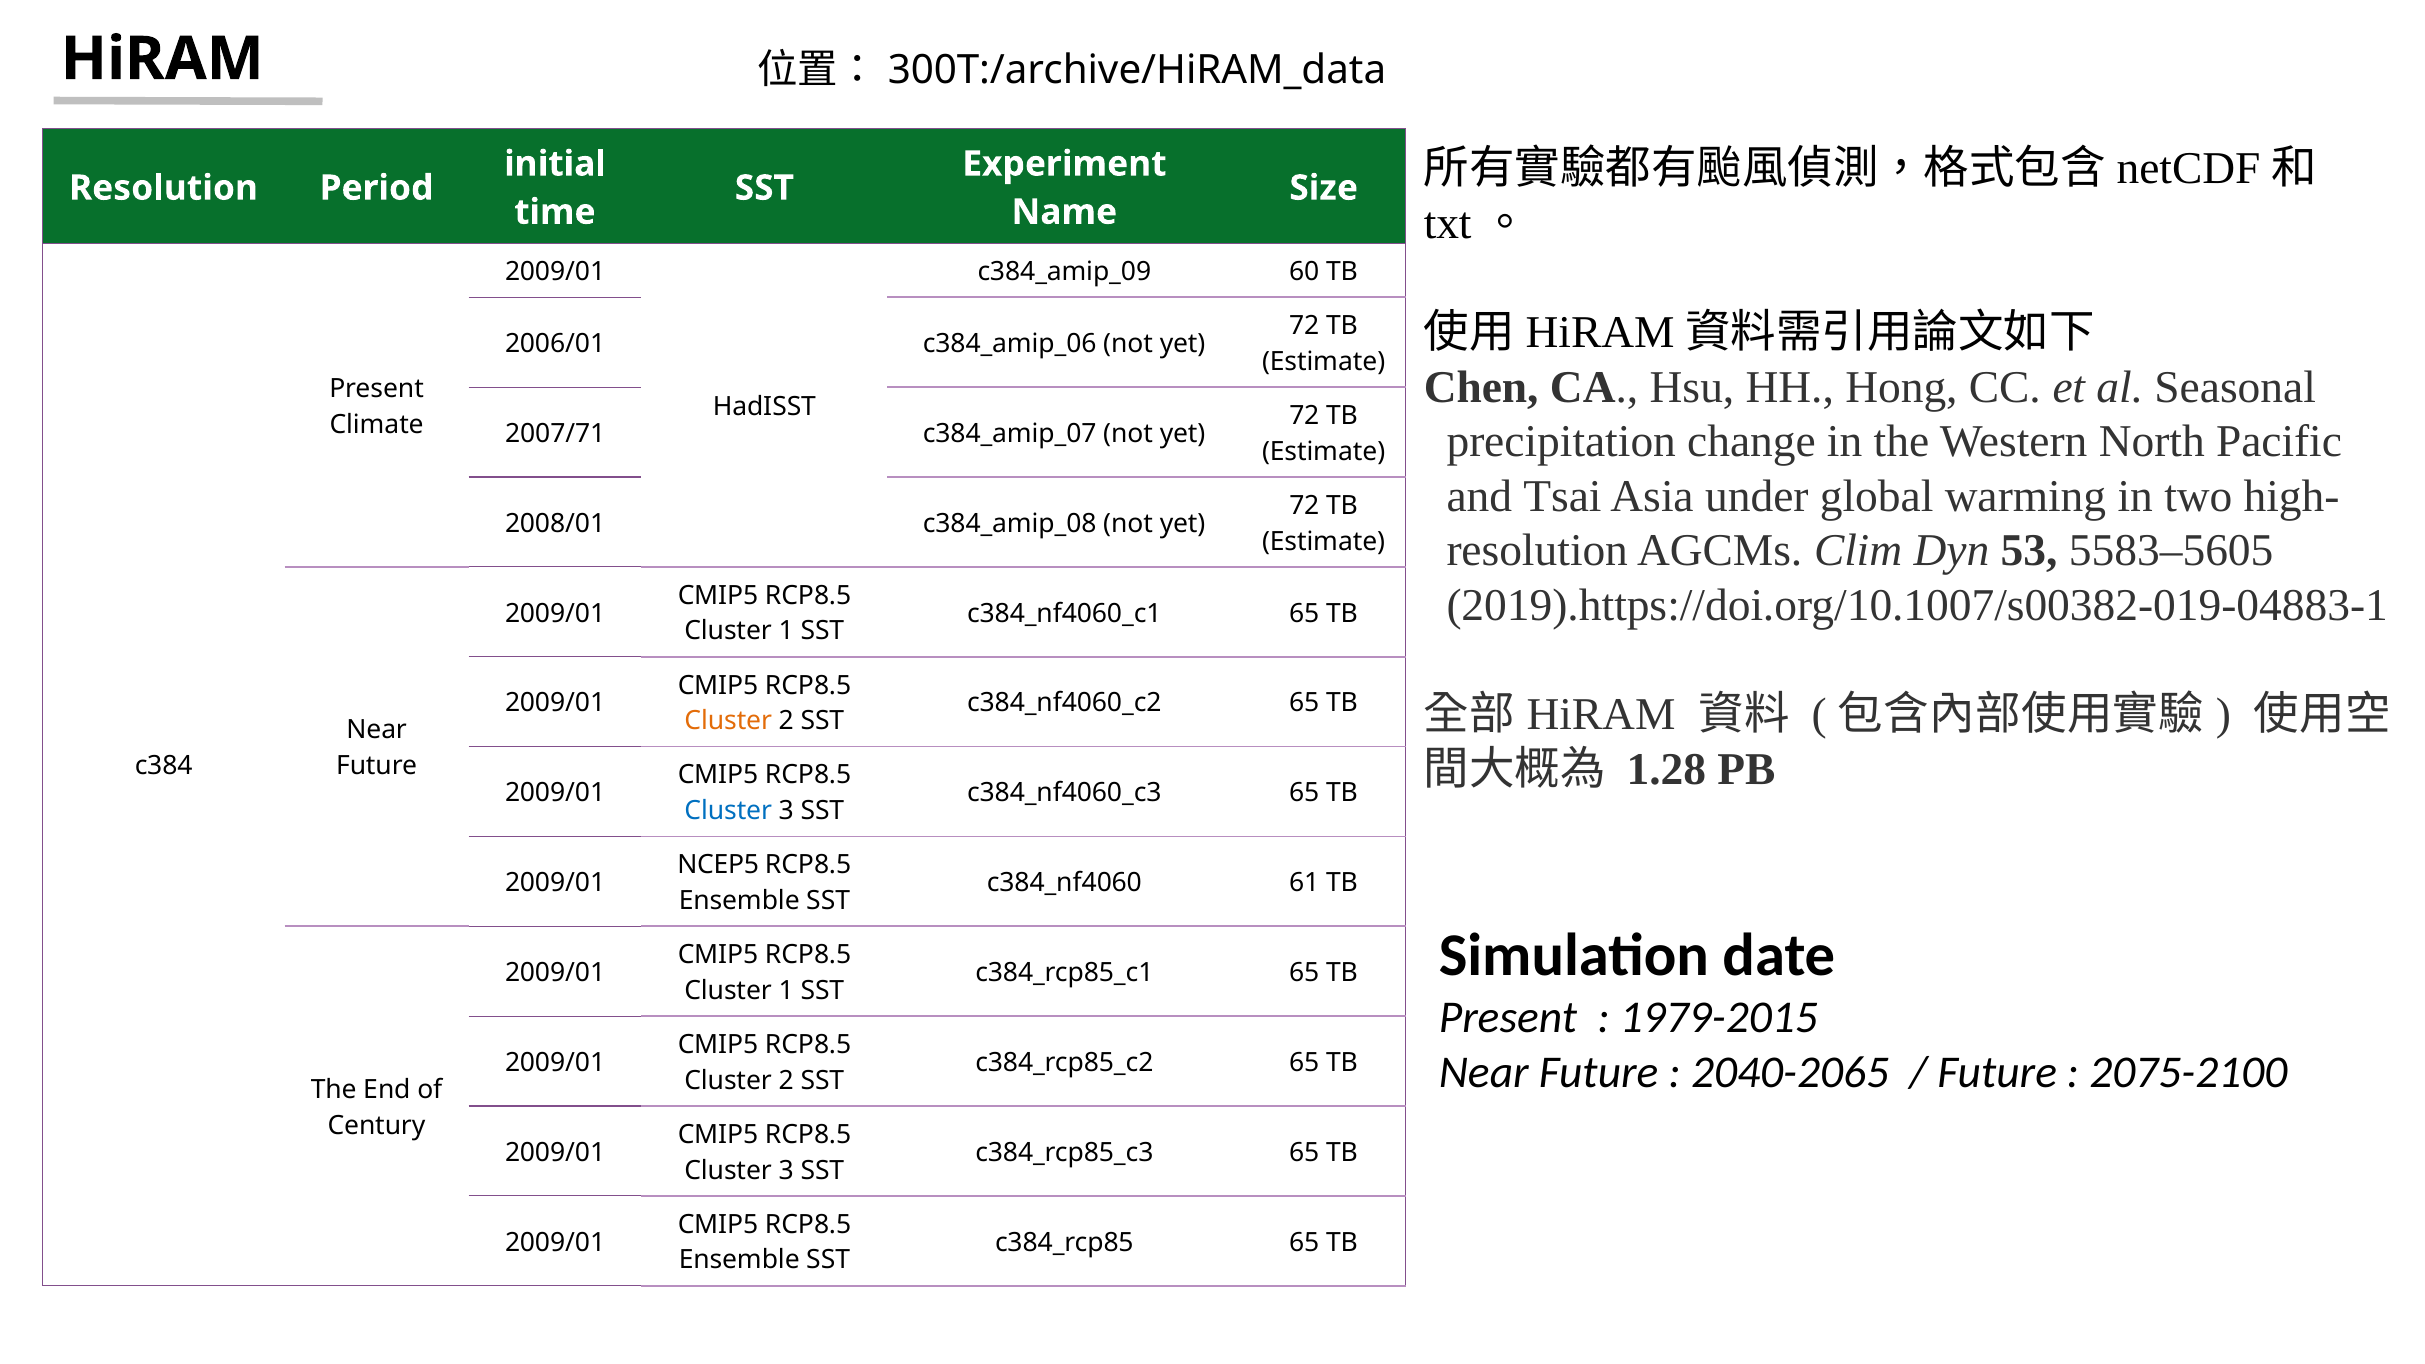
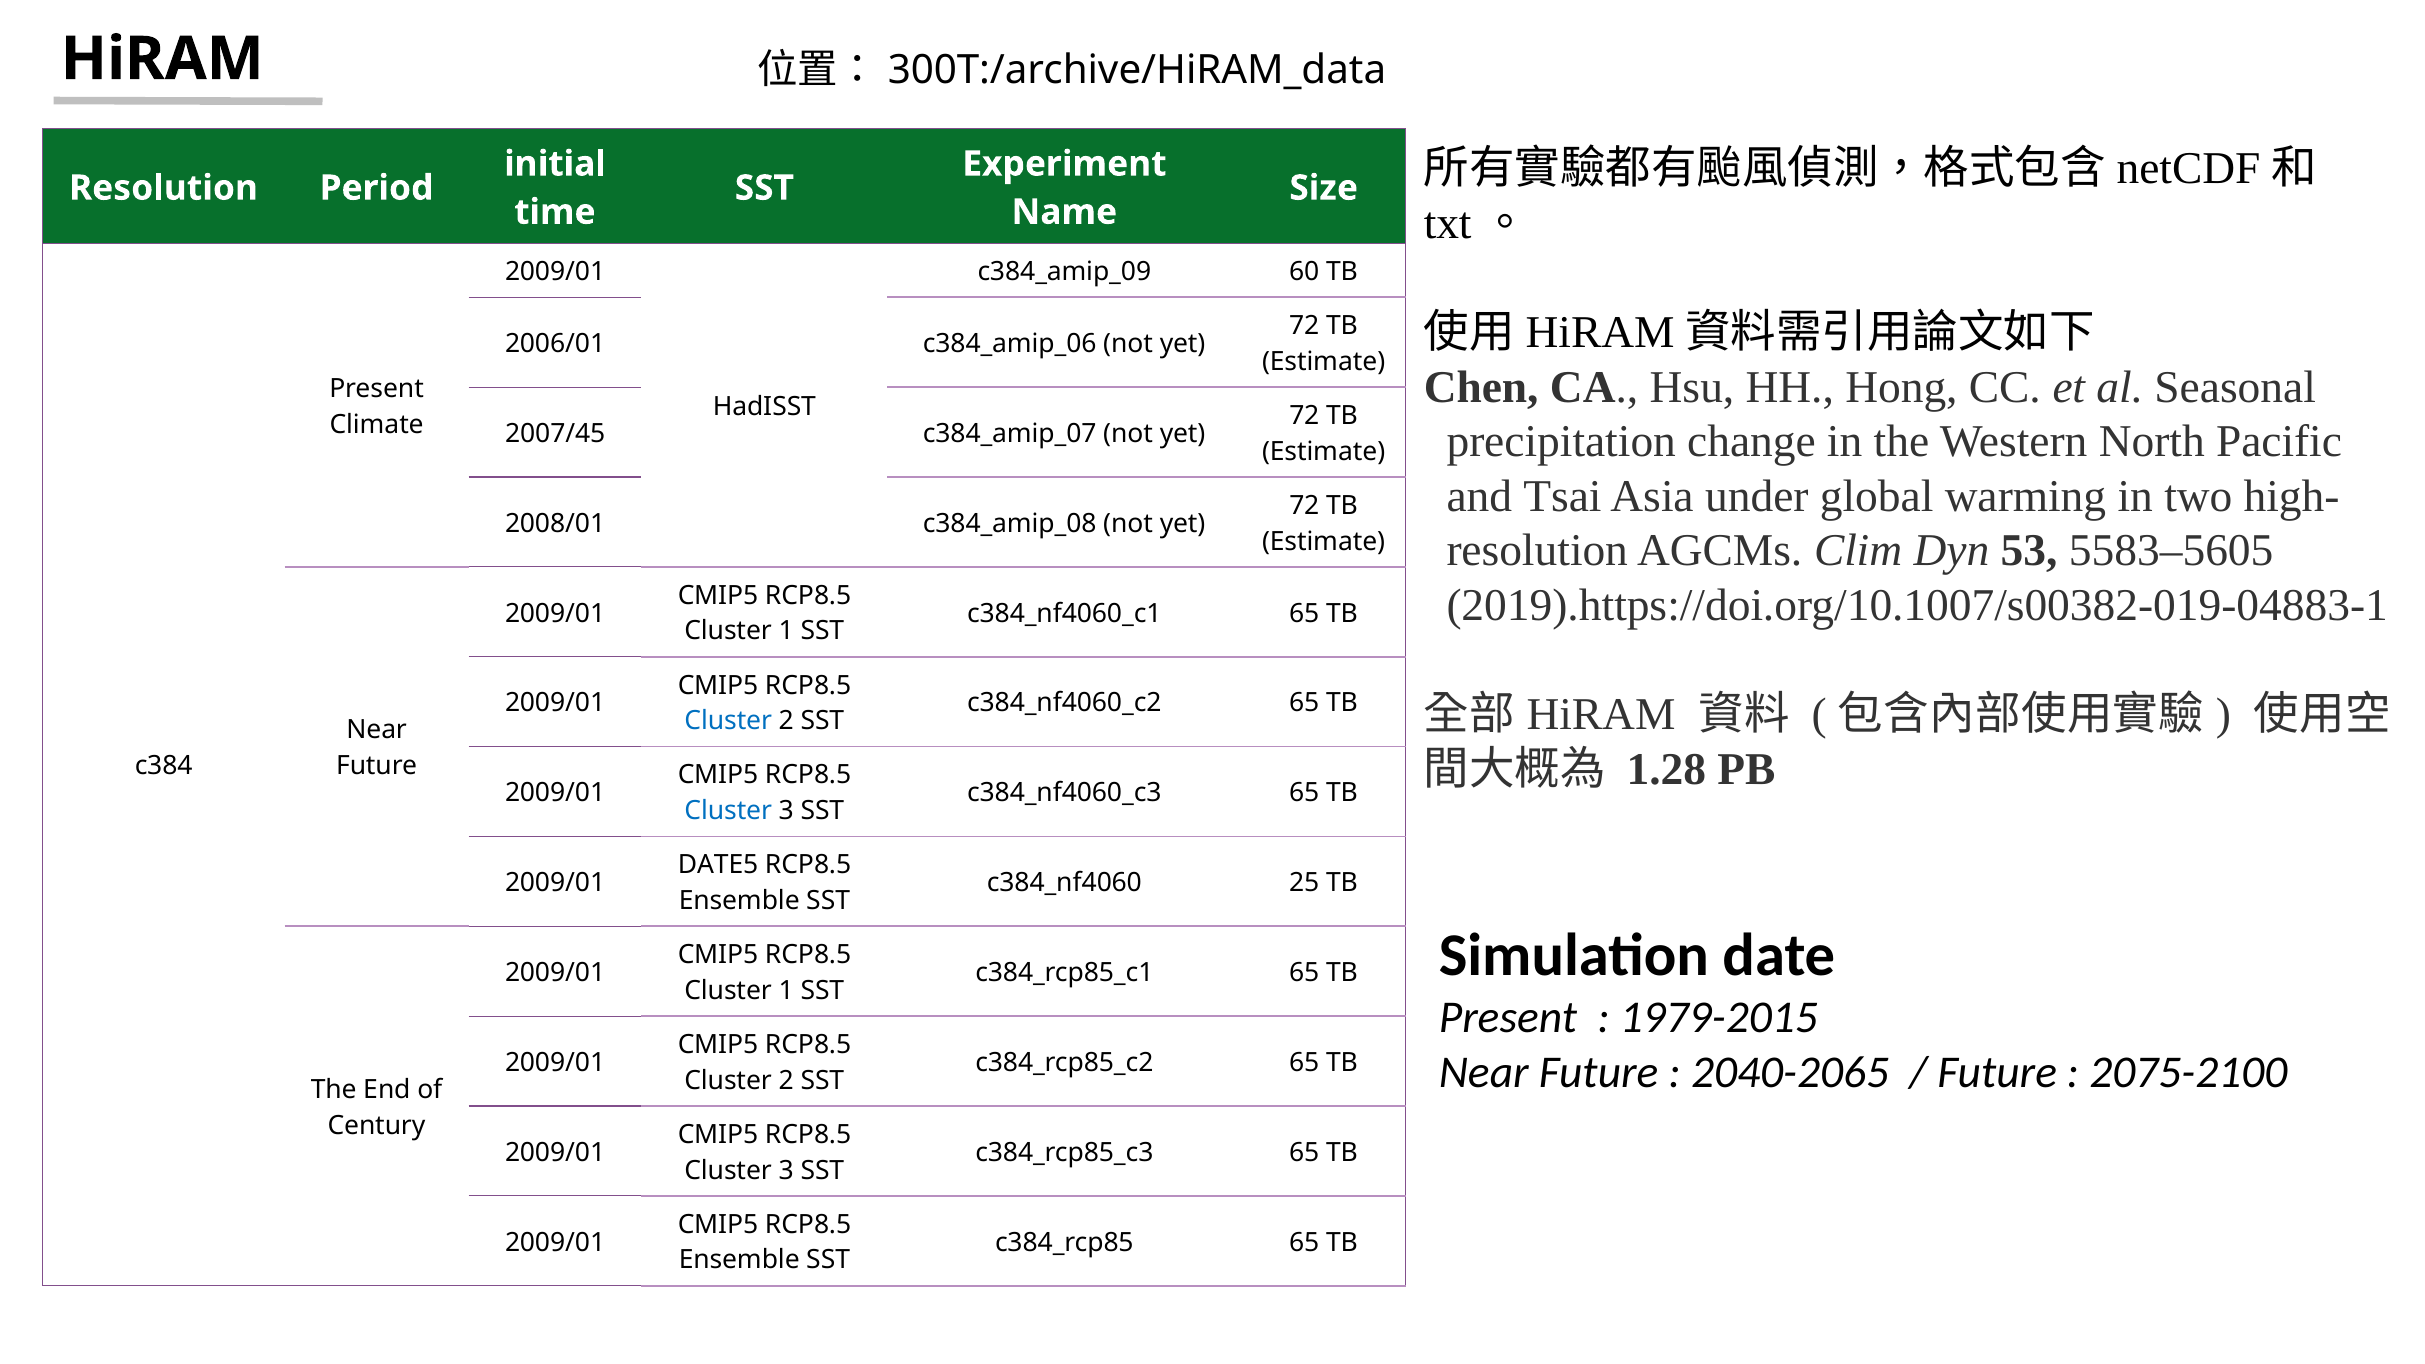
2007/71: 2007/71 -> 2007/45
Cluster at (728, 721) colour: orange -> blue
NCEP5: NCEP5 -> DATE5
61: 61 -> 25
